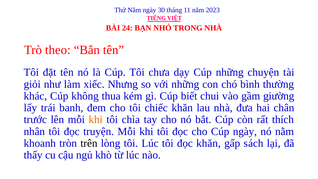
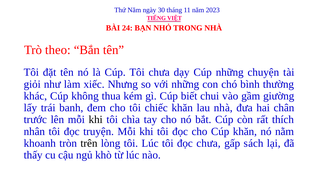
khi at (96, 119) colour: orange -> black
Cúp ngày: ngày -> khăn
đọc khăn: khăn -> chưa
